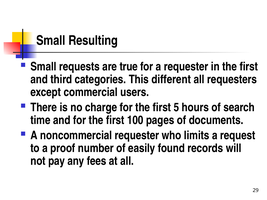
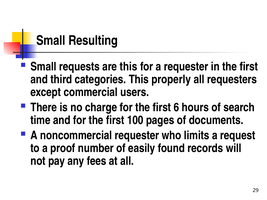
are true: true -> this
different: different -> properly
5: 5 -> 6
